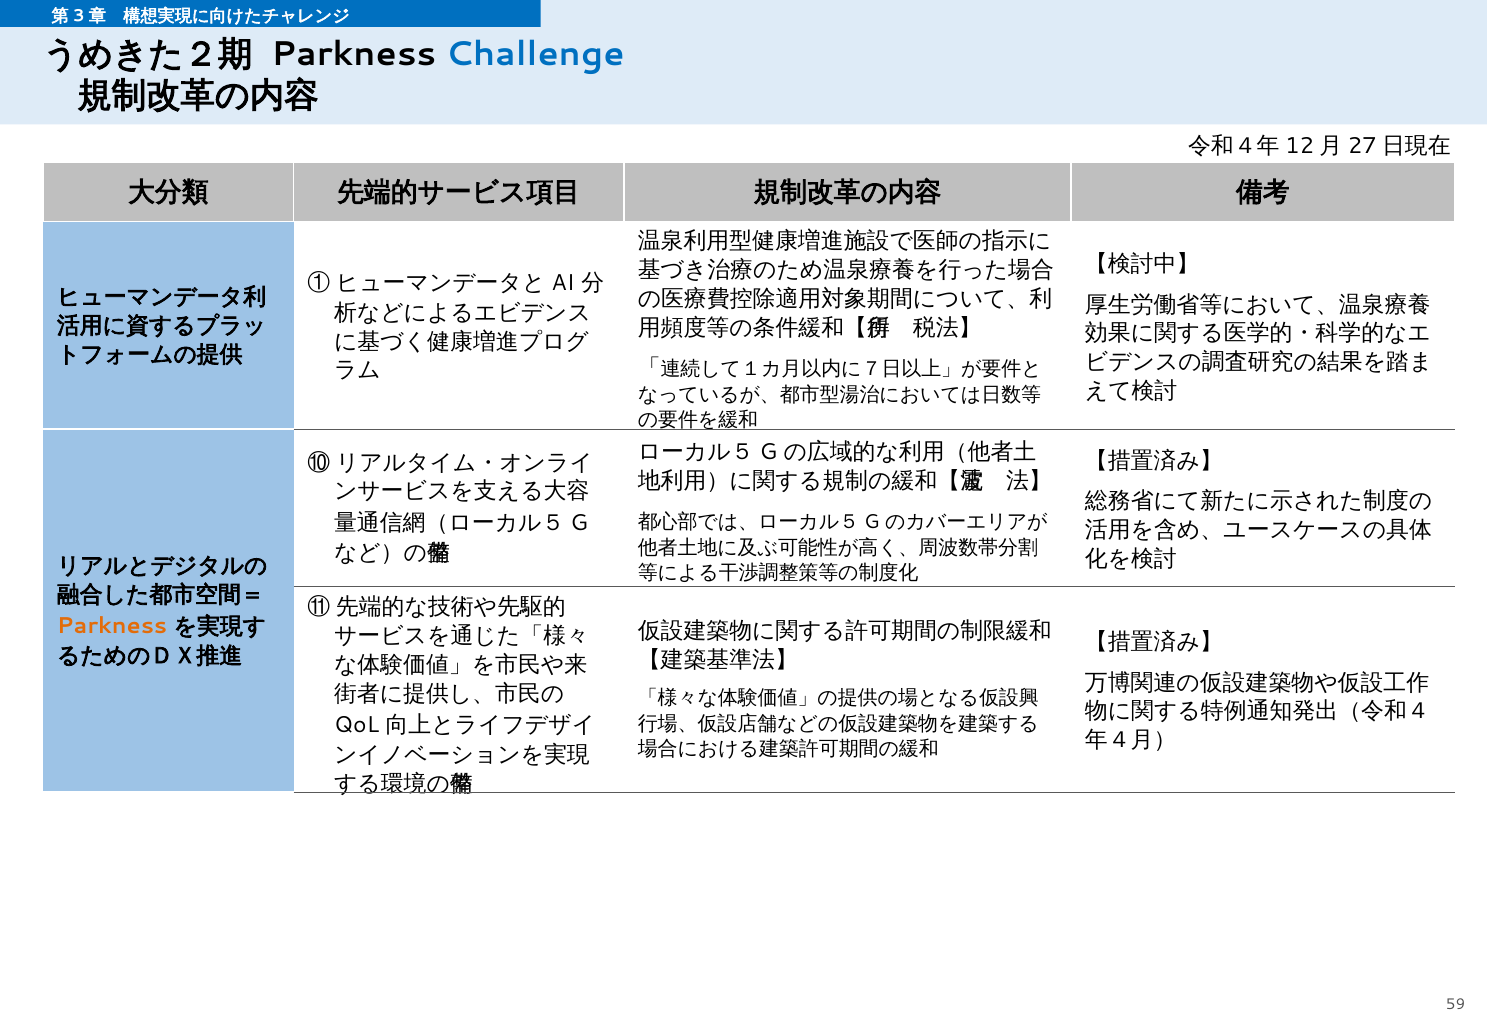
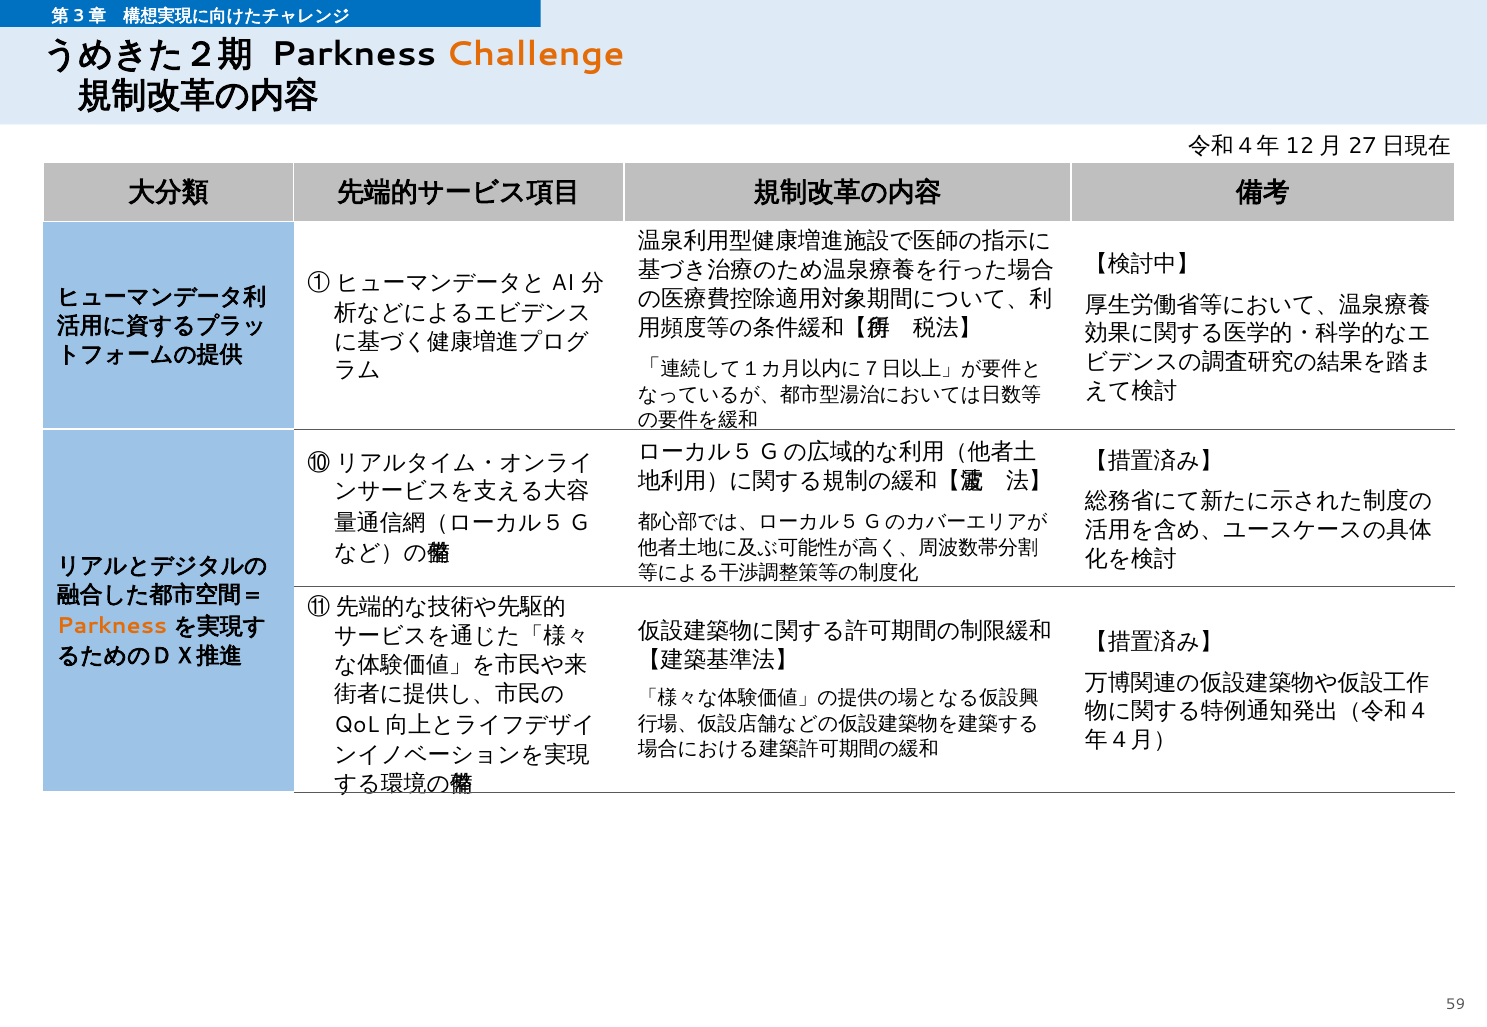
Challenge colour: blue -> orange
